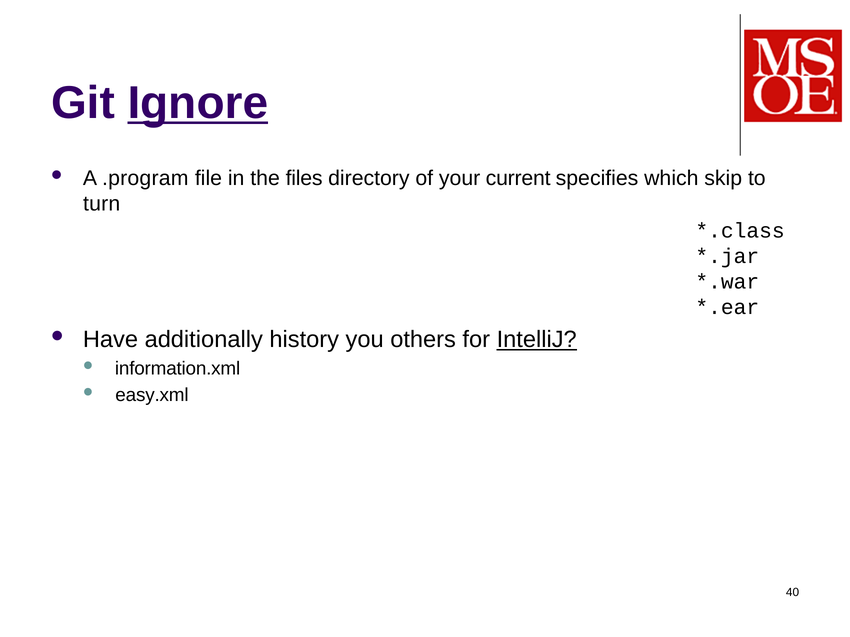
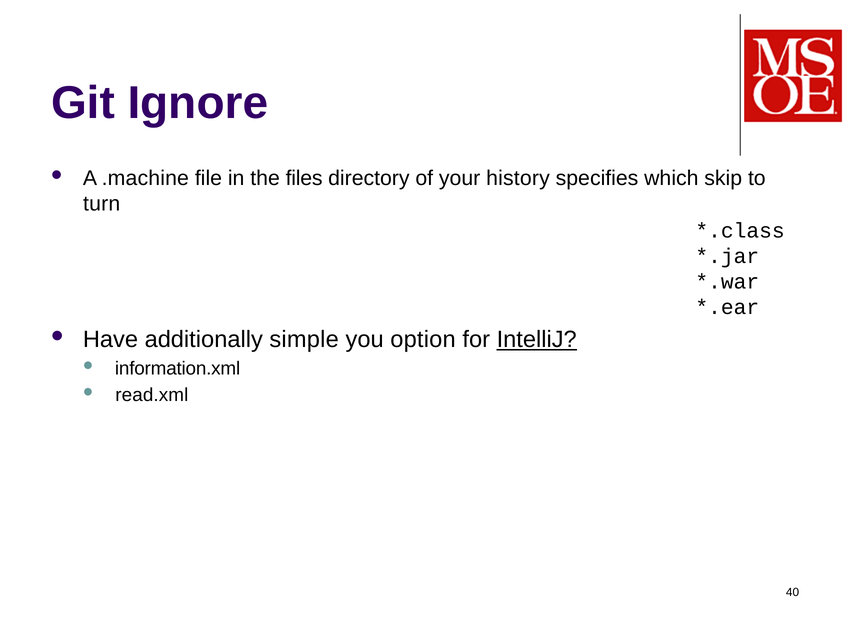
Ignore underline: present -> none
.program: .program -> .machine
current: current -> history
history: history -> simple
others: others -> option
easy.xml: easy.xml -> read.xml
